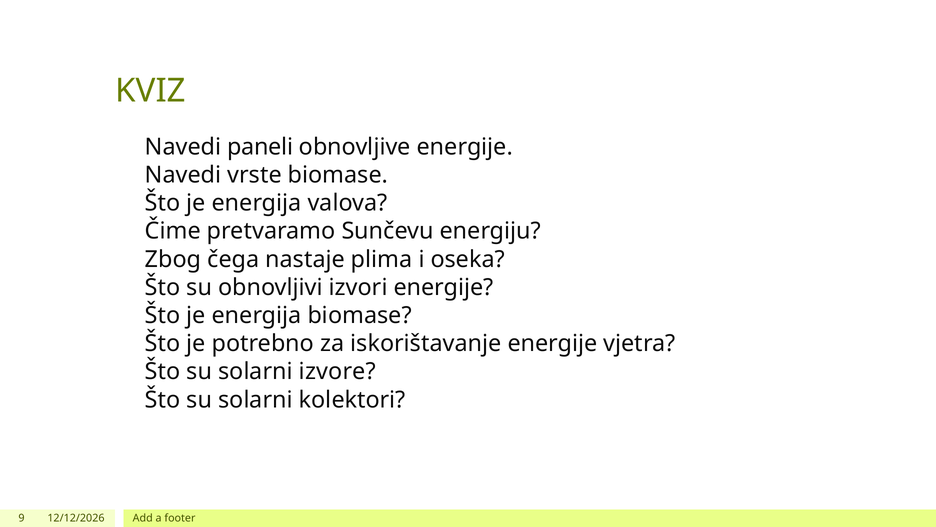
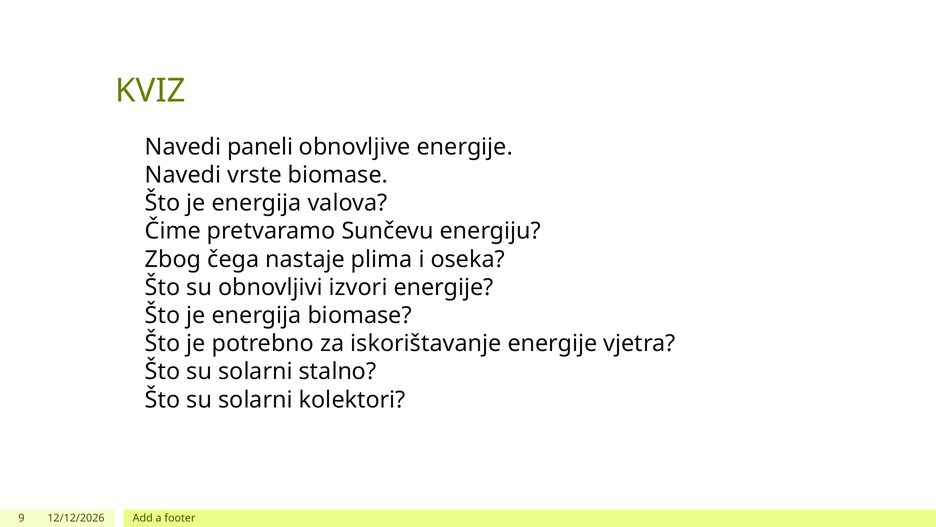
izvore: izvore -> stalno
